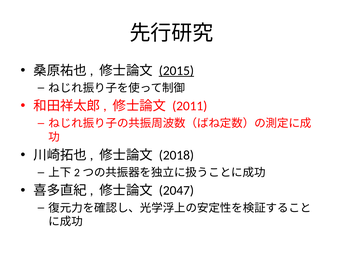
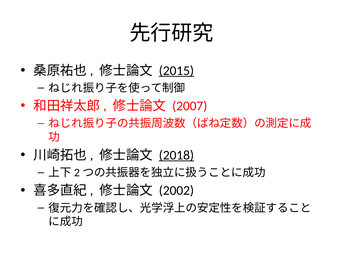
2011: 2011 -> 2007
2018 underline: none -> present
2047: 2047 -> 2002
